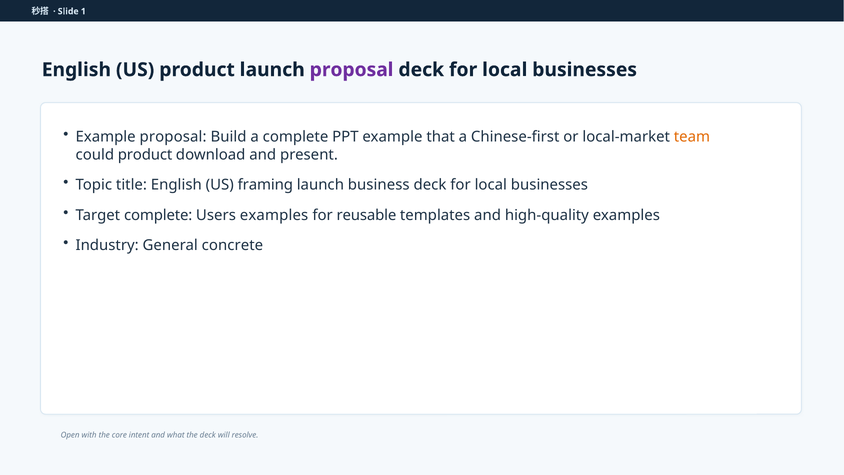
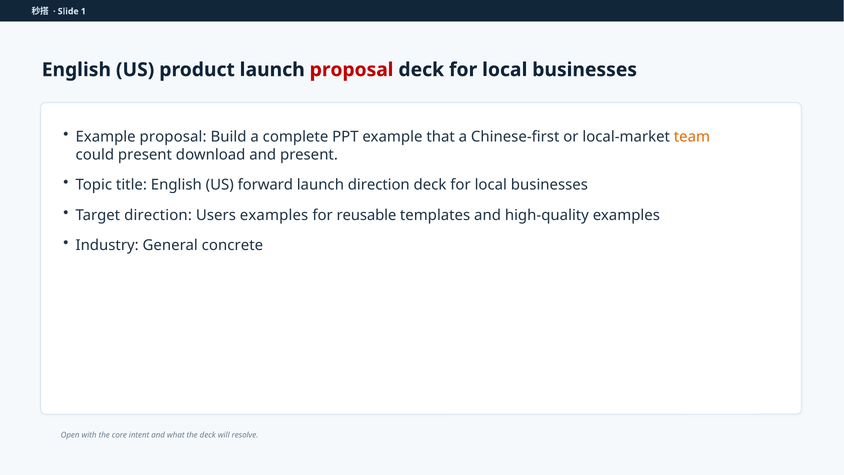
proposal at (352, 70) colour: purple -> red
could product: product -> present
framing: framing -> forward
launch business: business -> direction
Target complete: complete -> direction
